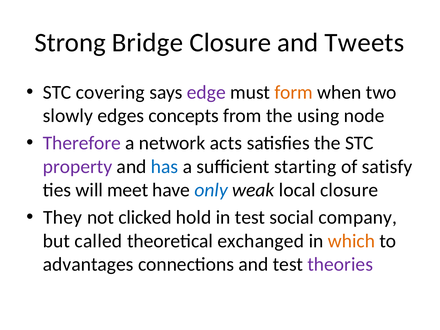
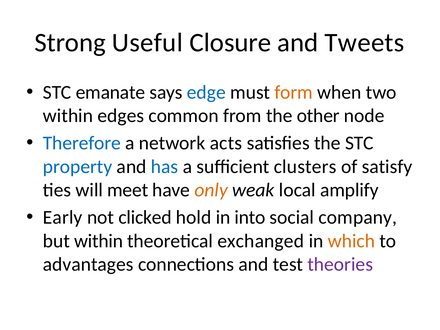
Bridge: Bridge -> Useful
covering: covering -> emanate
edge colour: purple -> blue
slowly at (68, 116): slowly -> within
concepts: concepts -> common
using: using -> other
Therefore colour: purple -> blue
property colour: purple -> blue
starting: starting -> clusters
only colour: blue -> orange
local closure: closure -> amplify
They: They -> Early
in test: test -> into
but called: called -> within
